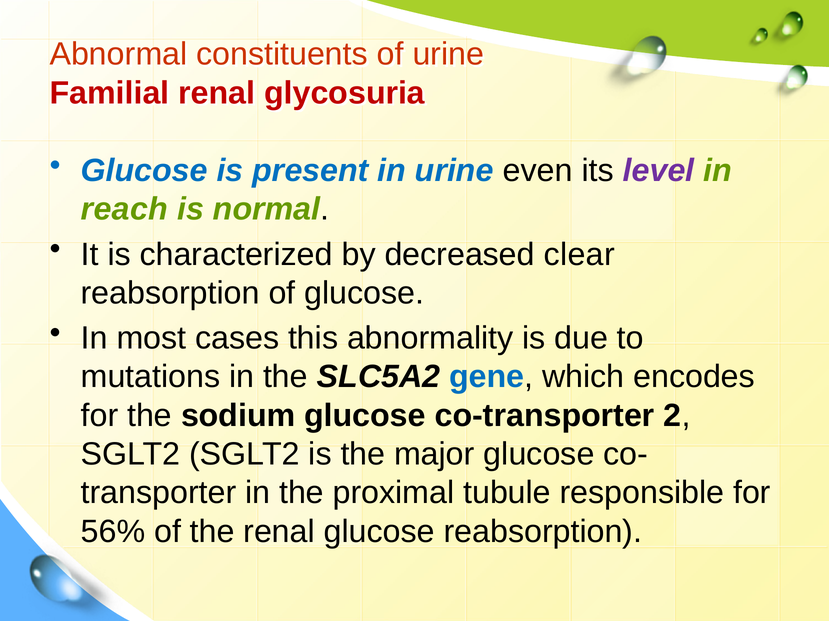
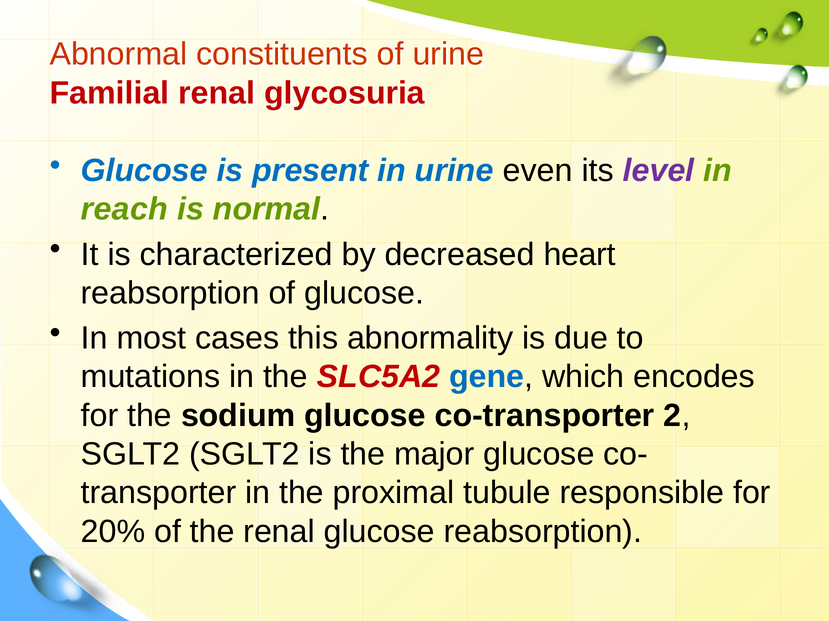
clear: clear -> heart
SLC5A2 colour: black -> red
56%: 56% -> 20%
